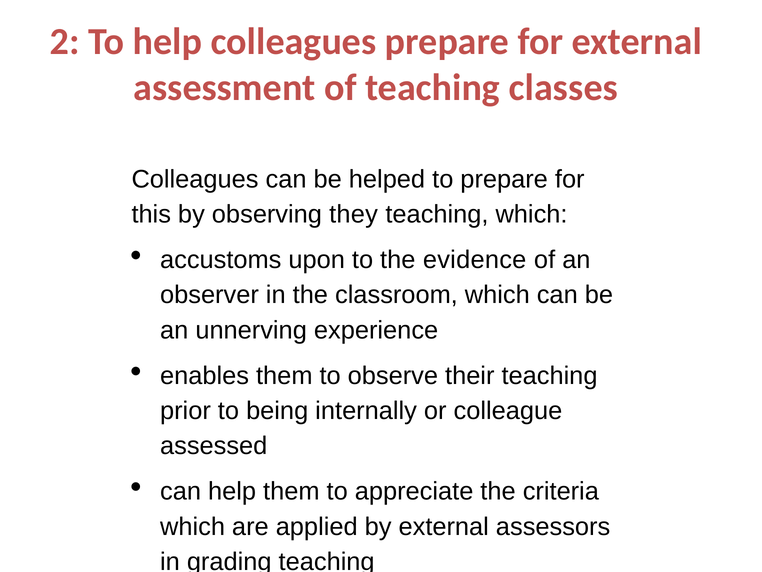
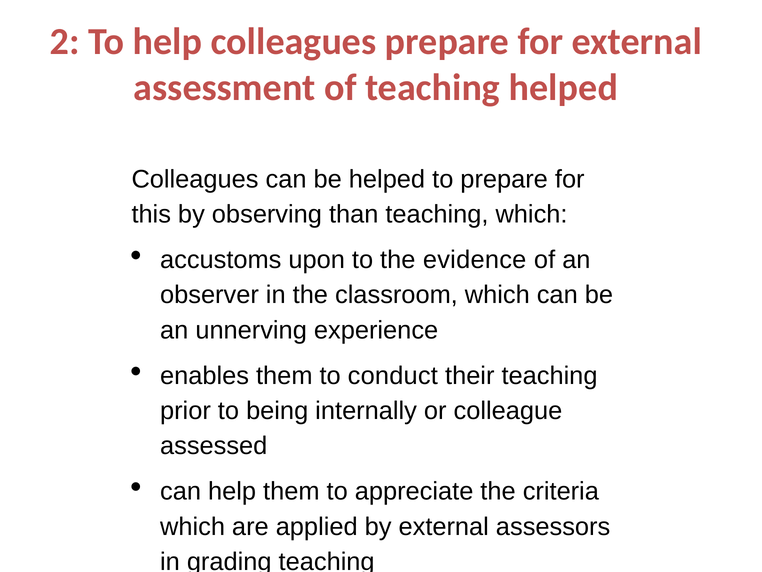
teaching classes: classes -> helped
they: they -> than
observe: observe -> conduct
